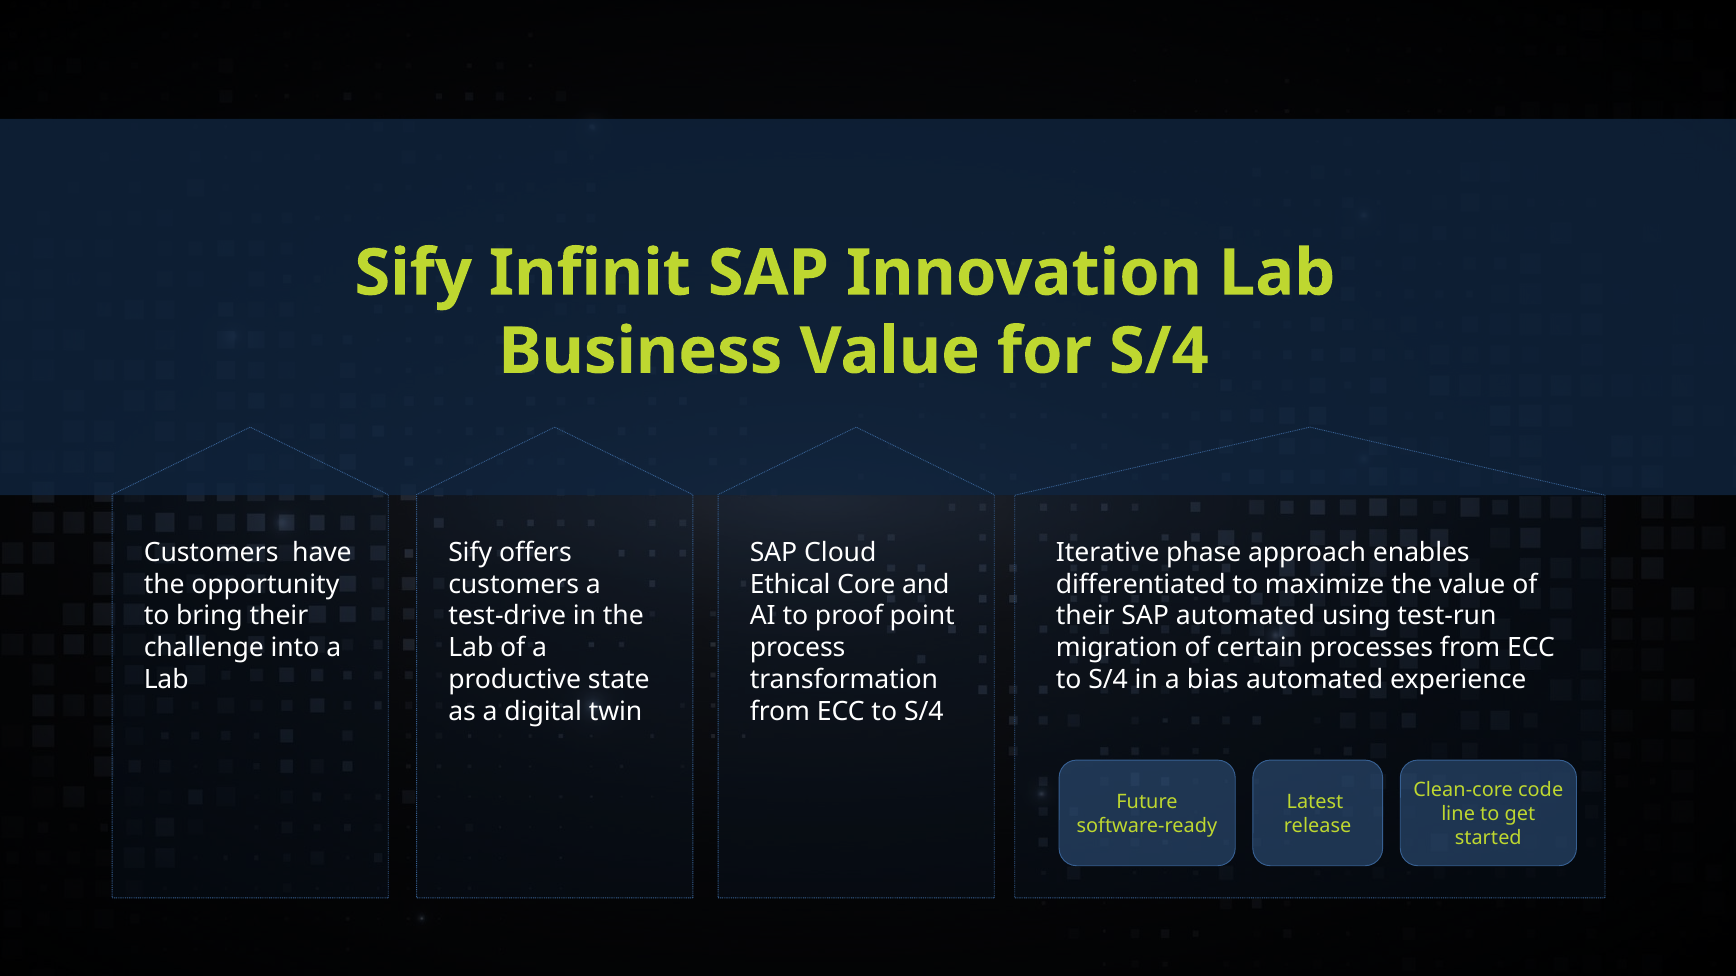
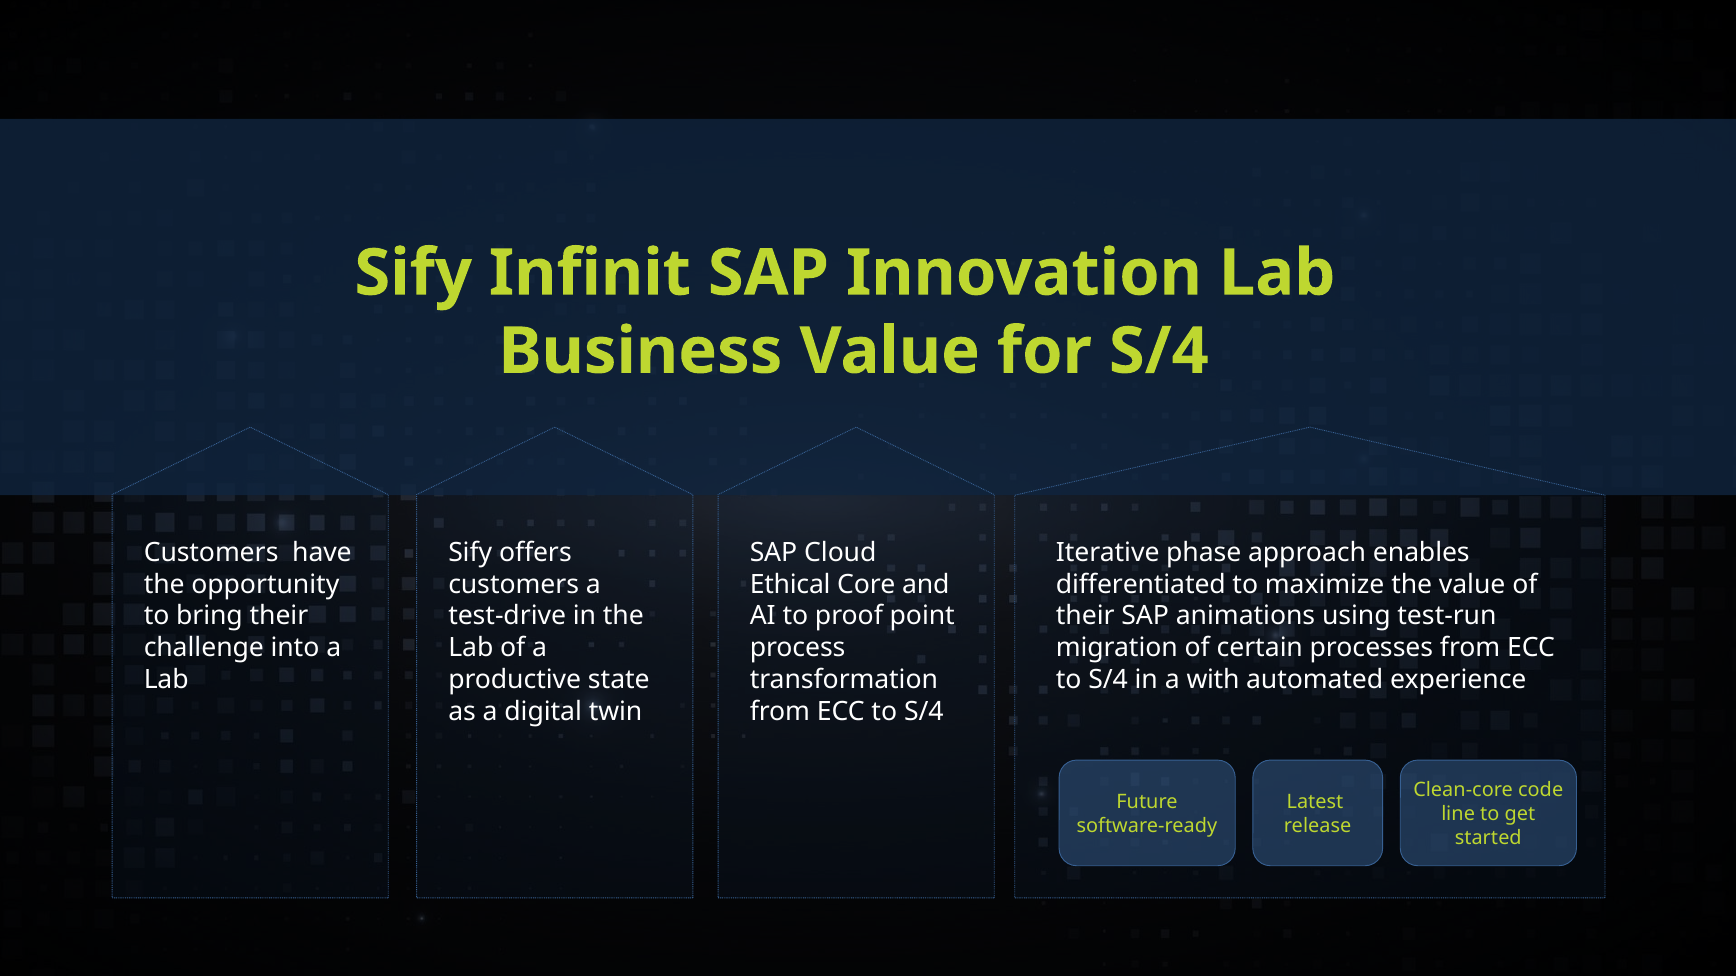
SAP automated: automated -> animations
bias: bias -> with
